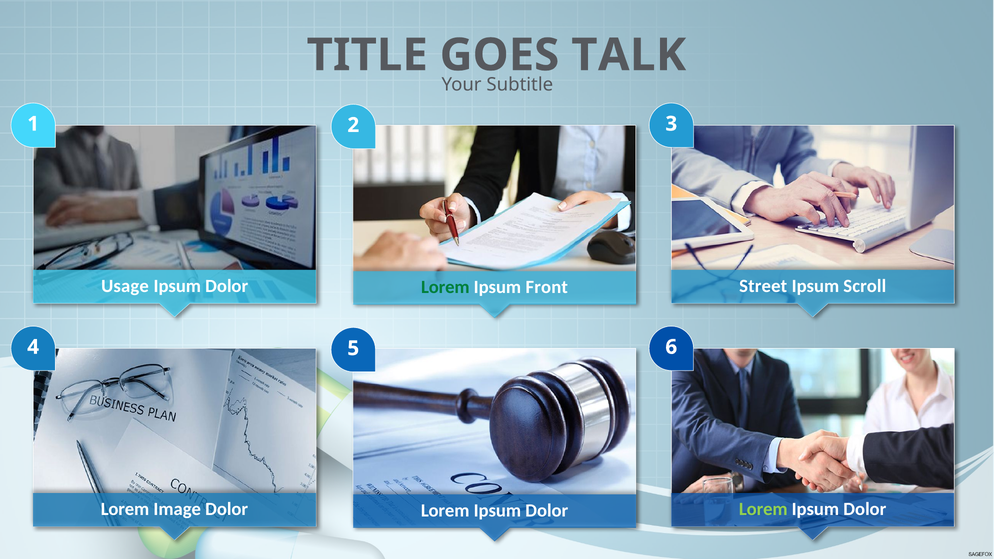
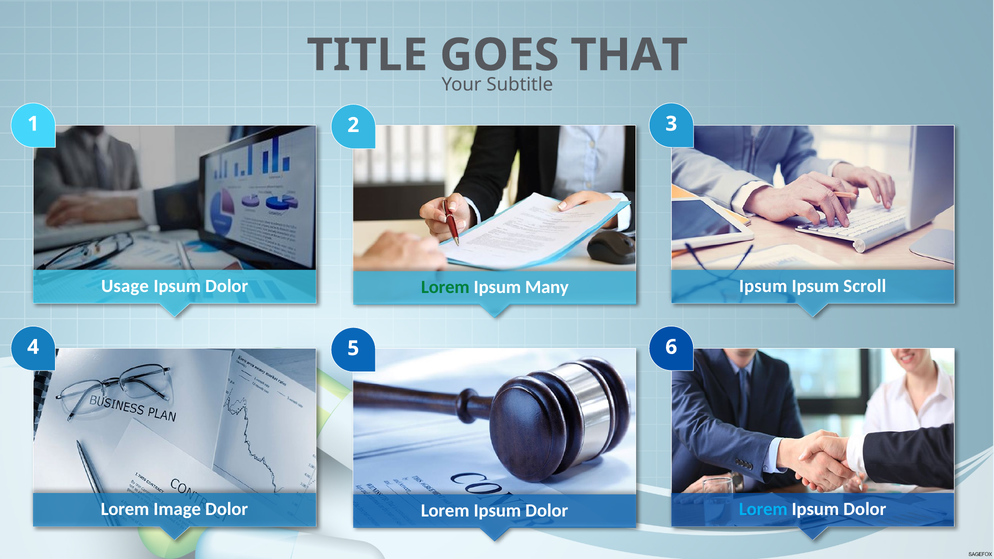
TALK: TALK -> THAT
Street at (763, 286): Street -> Ipsum
Front: Front -> Many
Lorem at (763, 509) colour: light green -> light blue
